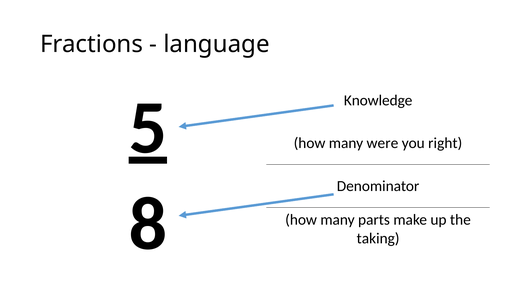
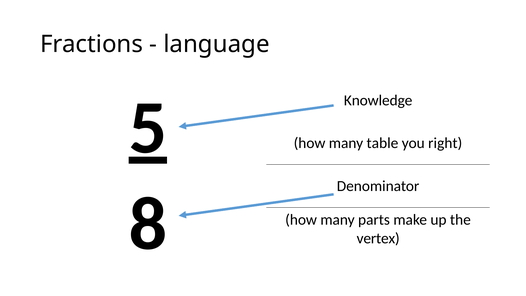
were: were -> table
taking: taking -> vertex
